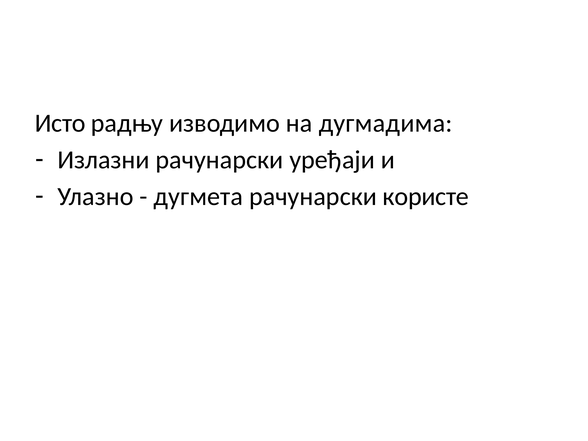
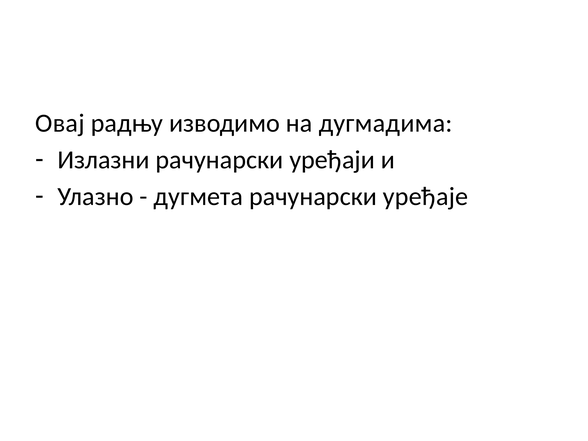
Исто: Исто -> Овај
користе: користе -> уређаје
